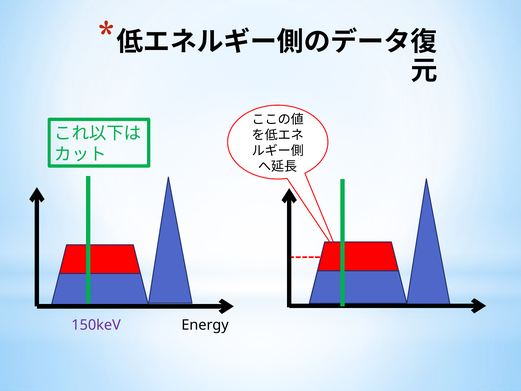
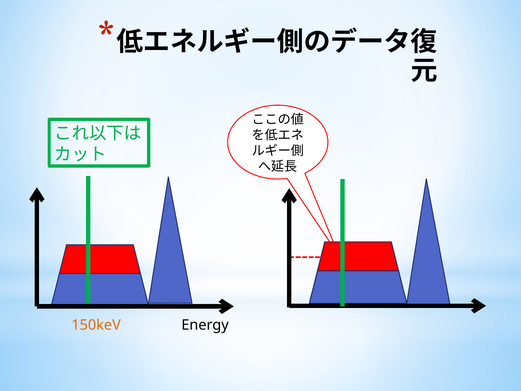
150keV colour: purple -> orange
